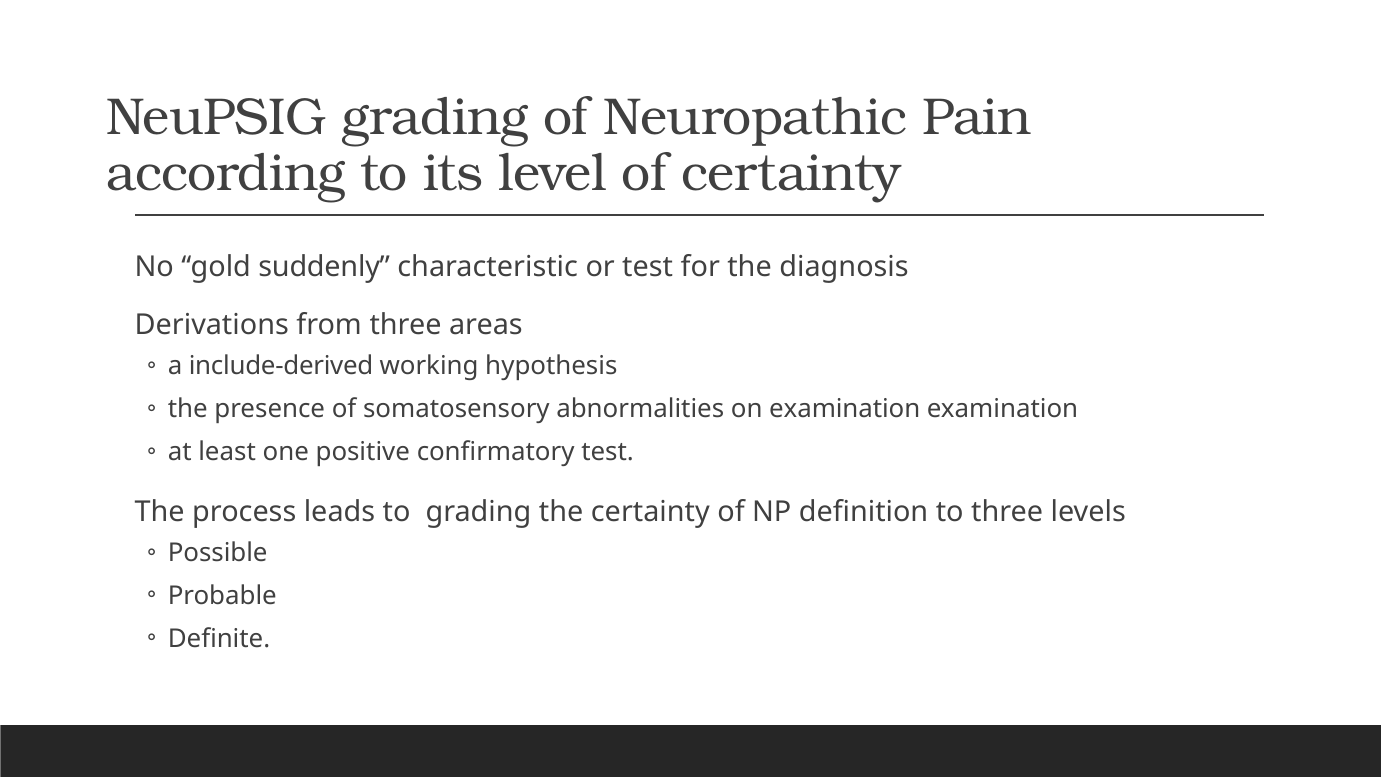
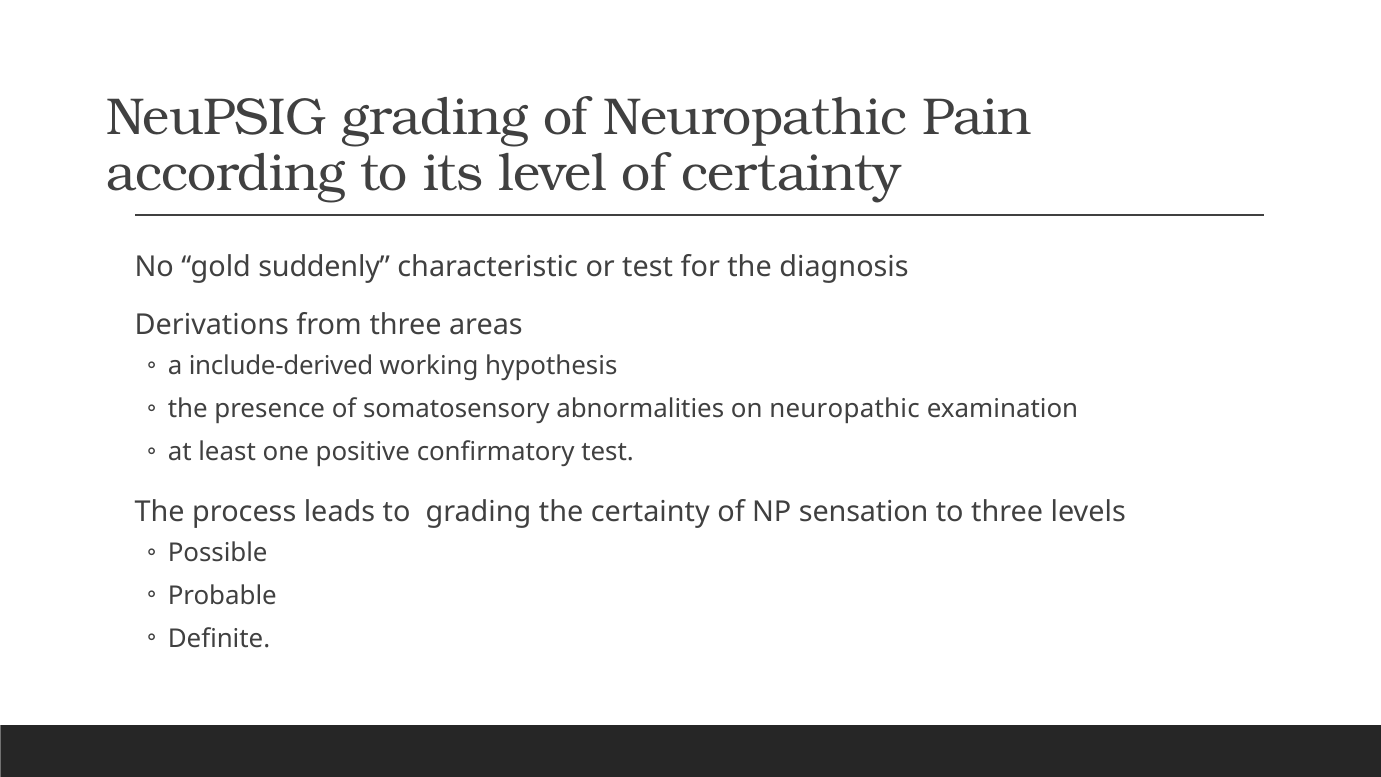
on examination: examination -> neuropathic
definition: definition -> sensation
